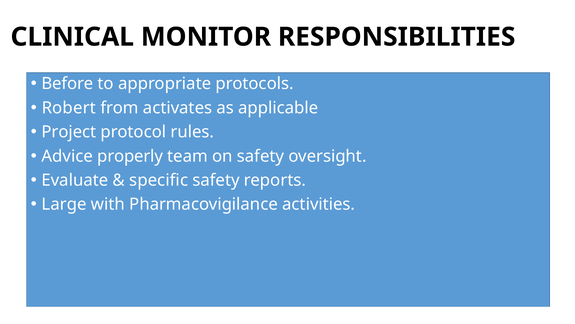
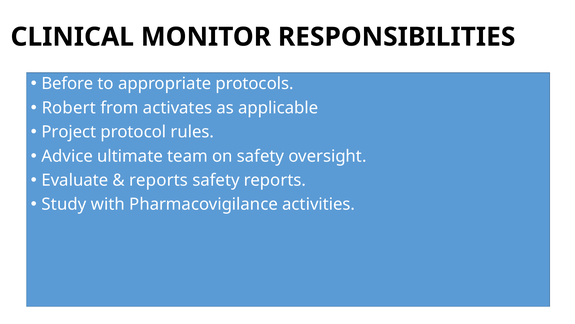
properly: properly -> ultimate
specific at (159, 180): specific -> reports
Large: Large -> Study
